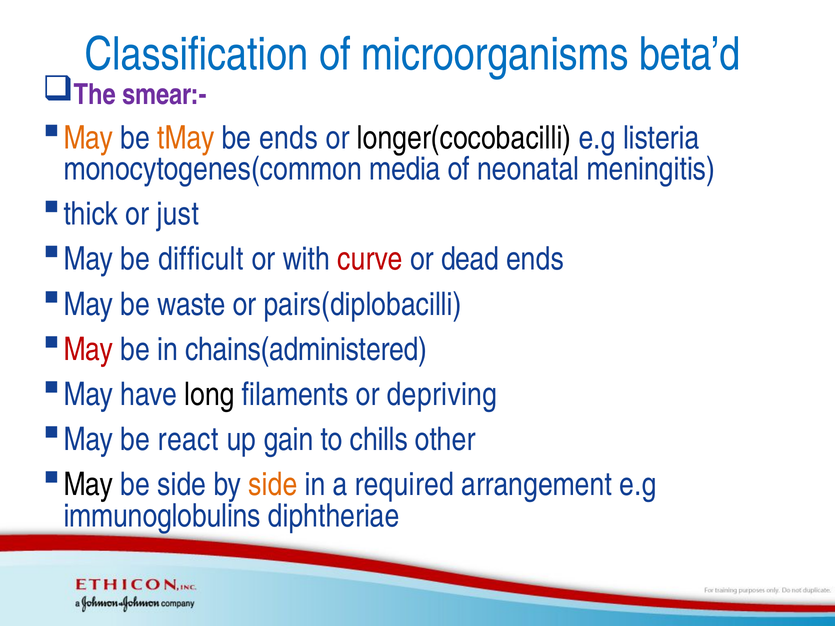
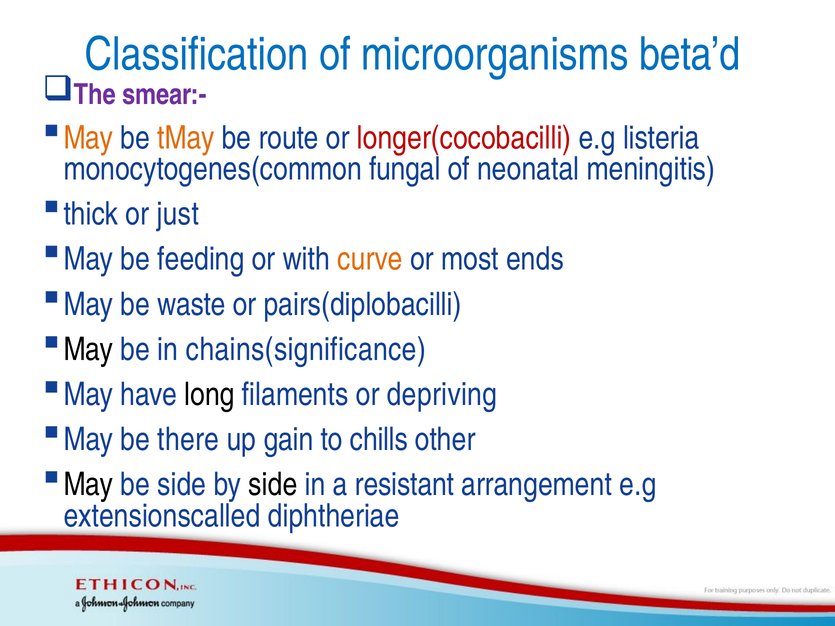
be ends: ends -> route
longer(cocobacilli colour: black -> red
media: media -> fungal
difficult: difficult -> feeding
curve colour: red -> orange
dead: dead -> most
May at (88, 350) colour: red -> black
chains(administered: chains(administered -> chains(significance
react: react -> there
side at (273, 485) colour: orange -> black
required: required -> resistant
immunoglobulins: immunoglobulins -> extensionscalled
